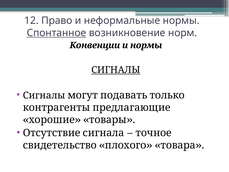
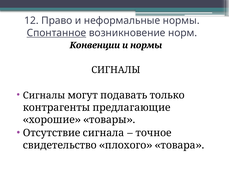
СИГНАЛЫ at (116, 70) underline: present -> none
